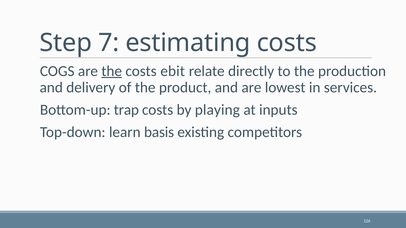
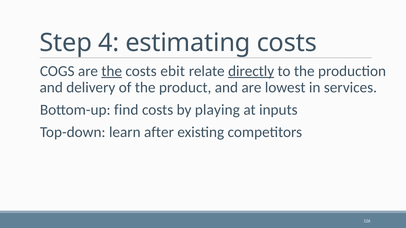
7: 7 -> 4
directly underline: none -> present
trap: trap -> find
basis: basis -> after
